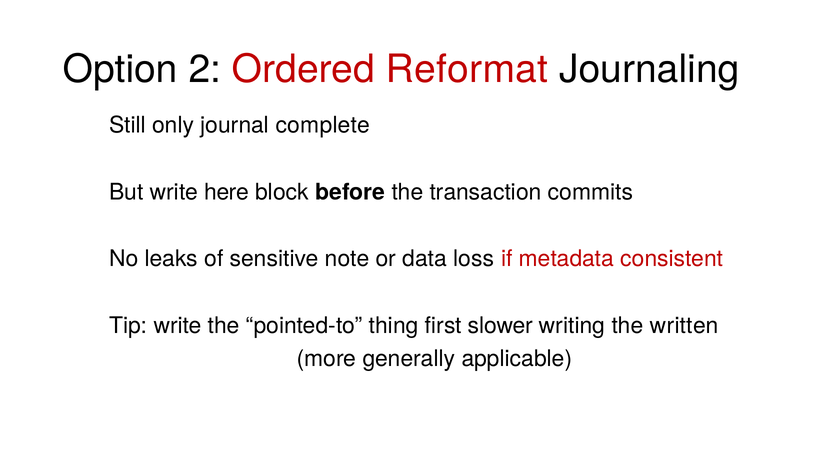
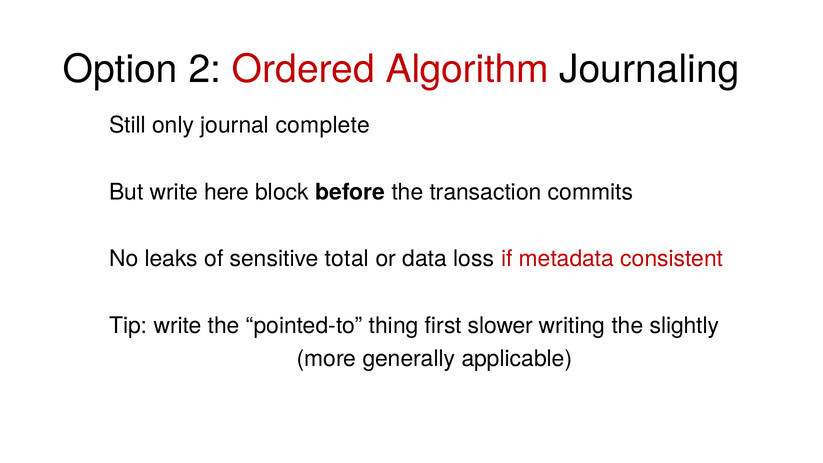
Reformat: Reformat -> Algorithm
note: note -> total
written: written -> slightly
